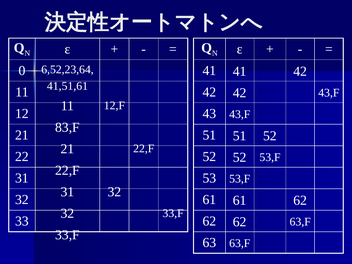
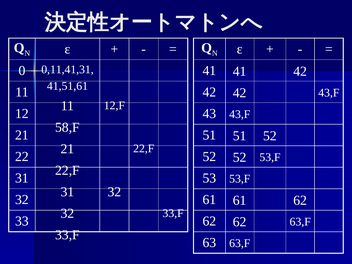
6,52,23,64: 6,52,23,64 -> 0,11,41,31
83,F: 83,F -> 58,F
